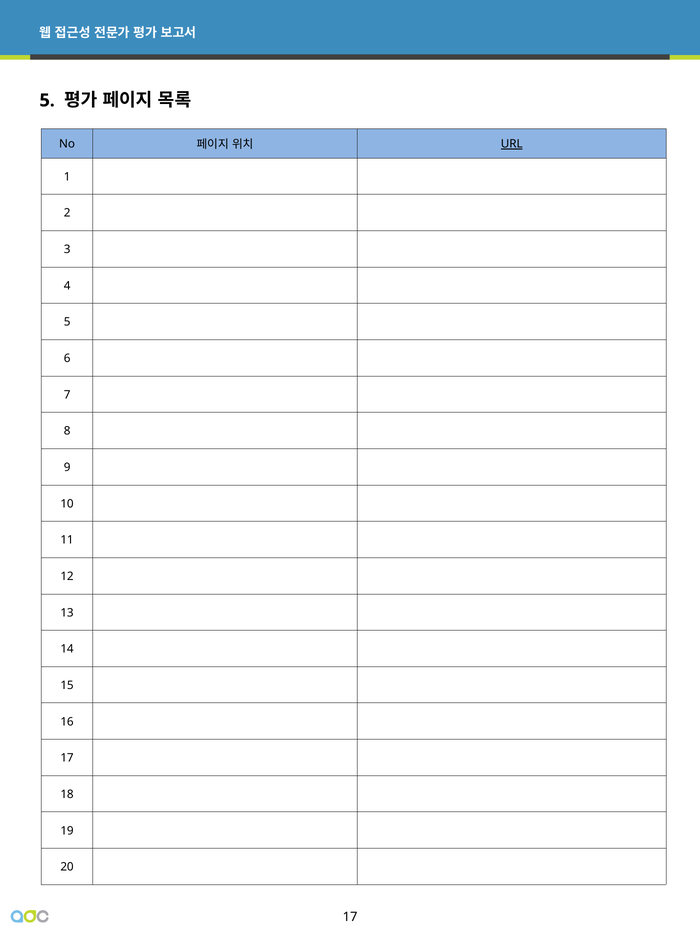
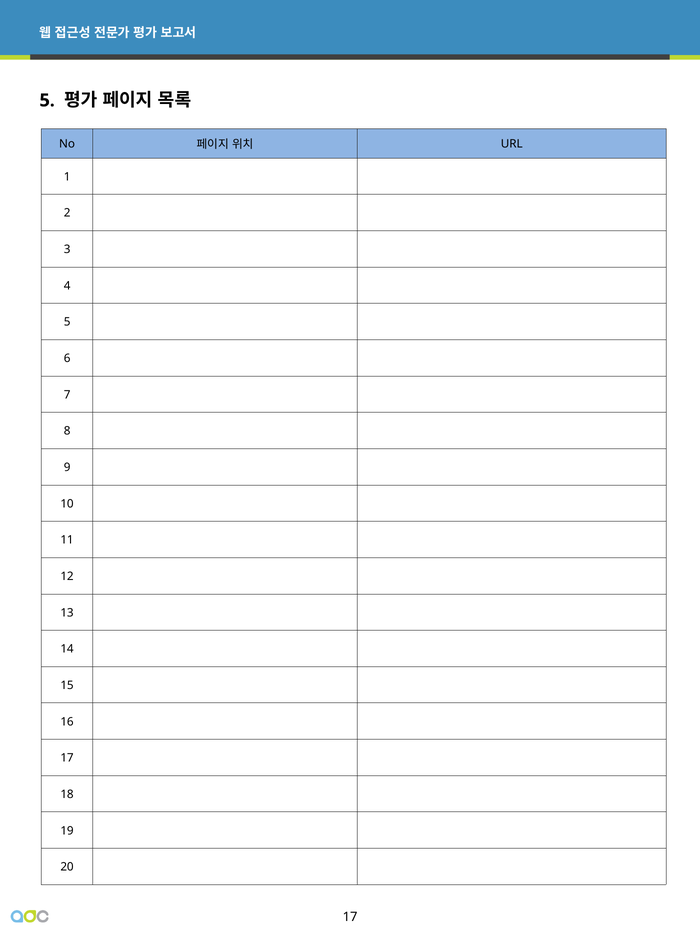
URL underline: present -> none
